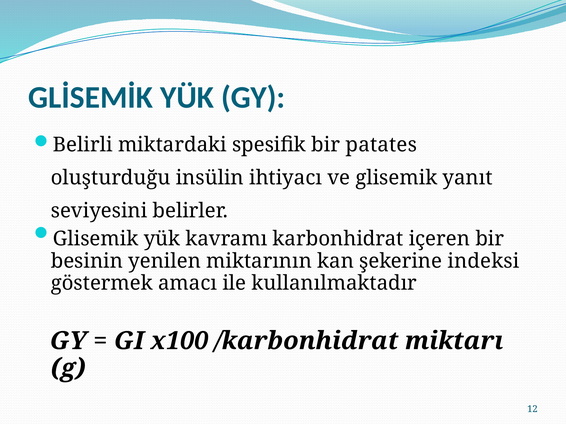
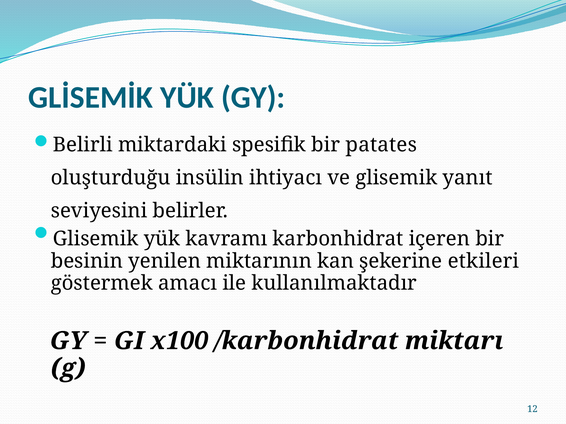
indeksi: indeksi -> etkileri
